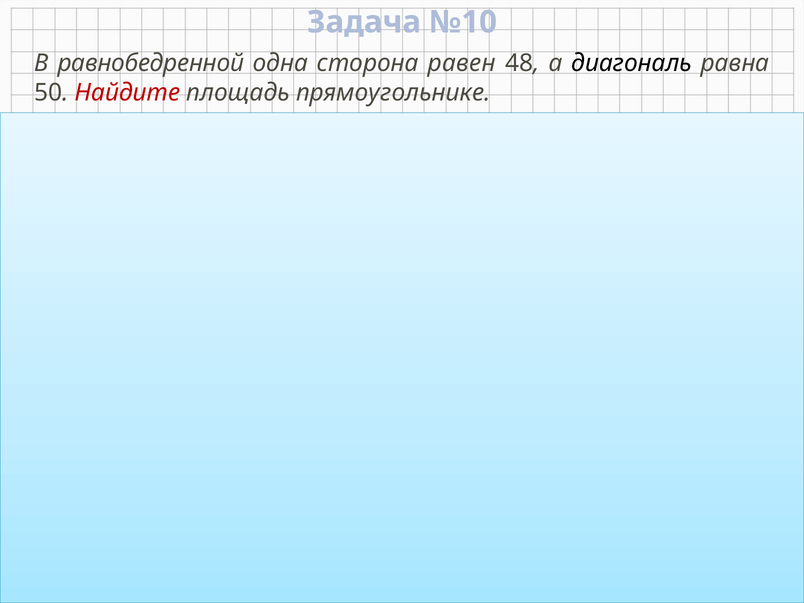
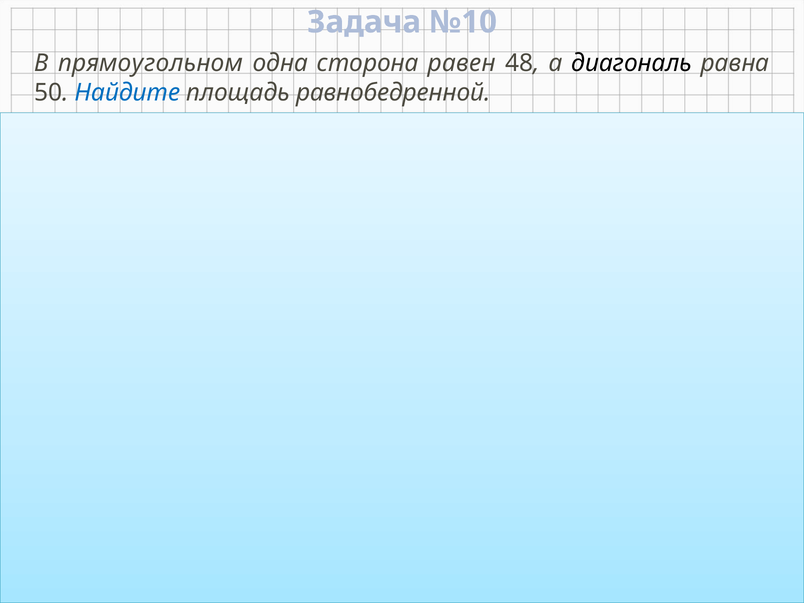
равнобедренной: равнобедренной -> прямоугольном
Найдите colour: red -> blue
прямоугольнике: прямоугольнике -> равнобедренной
